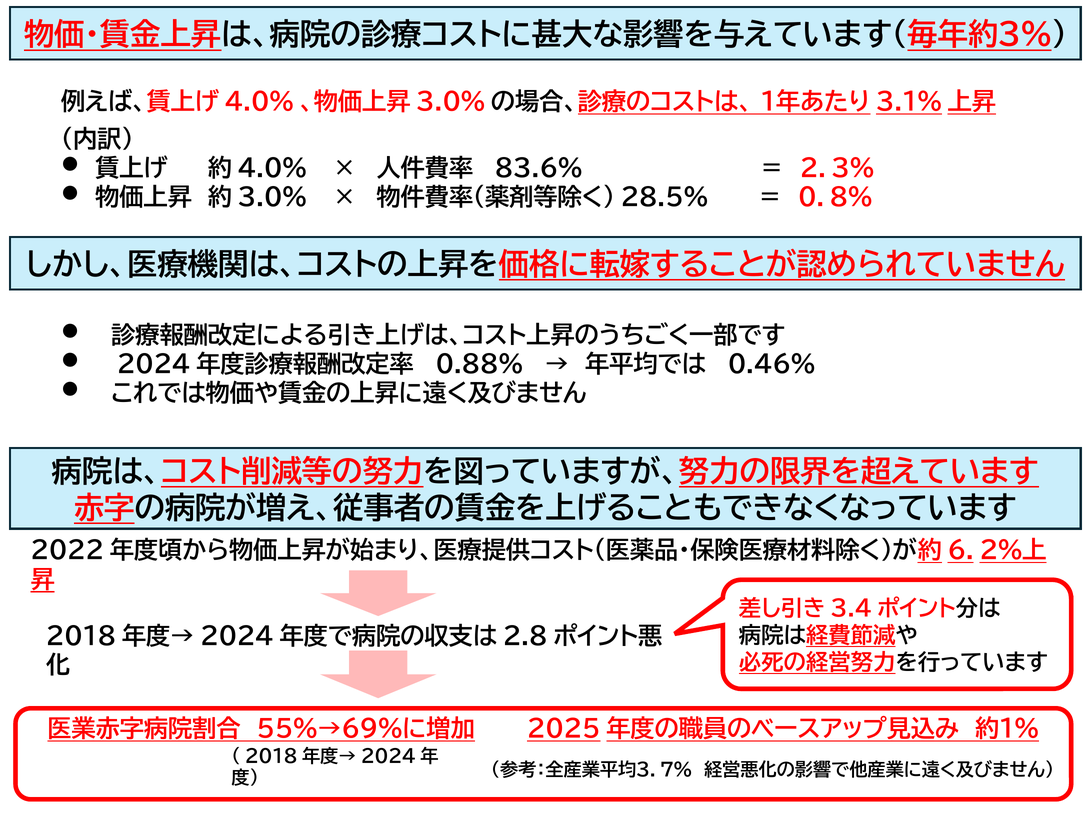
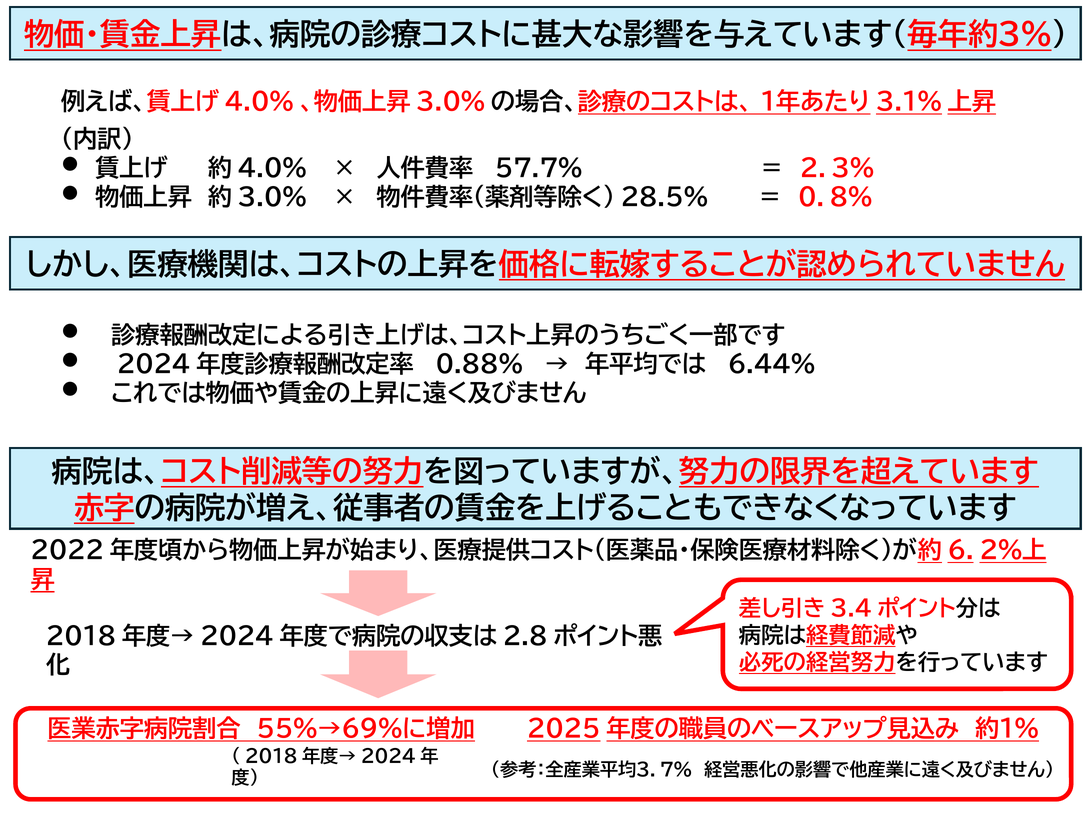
83.6%: 83.6% -> 57.7%
0.46%: 0.46% -> 6.44%
